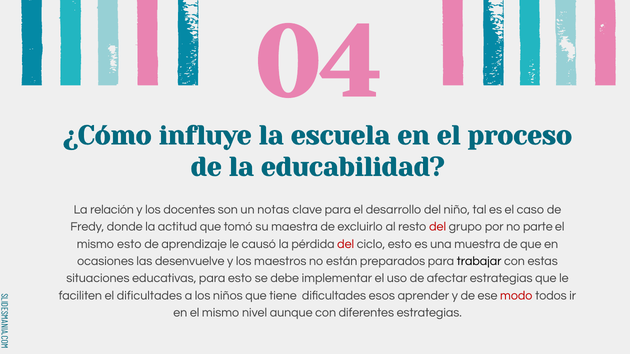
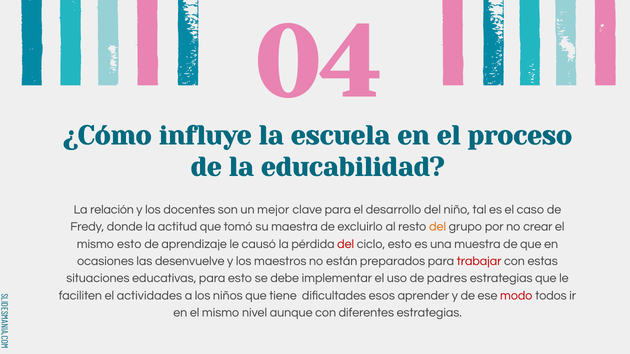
notas: notas -> mejor
del at (438, 227) colour: red -> orange
parte: parte -> crear
trabajar colour: black -> red
afectar: afectar -> padres
el dificultades: dificultades -> actividades
